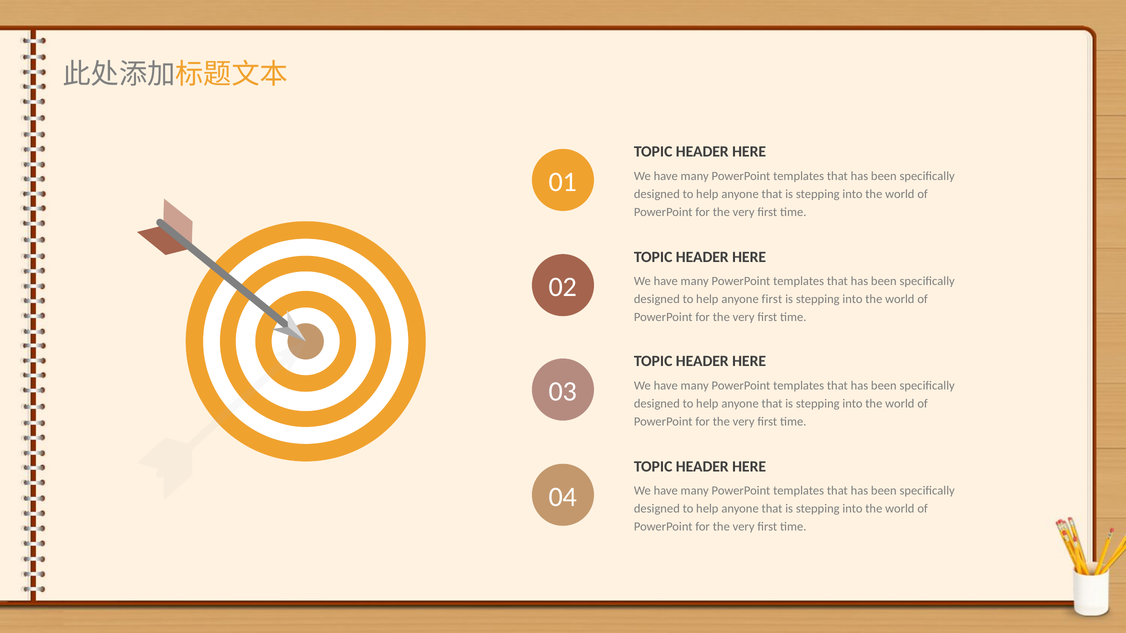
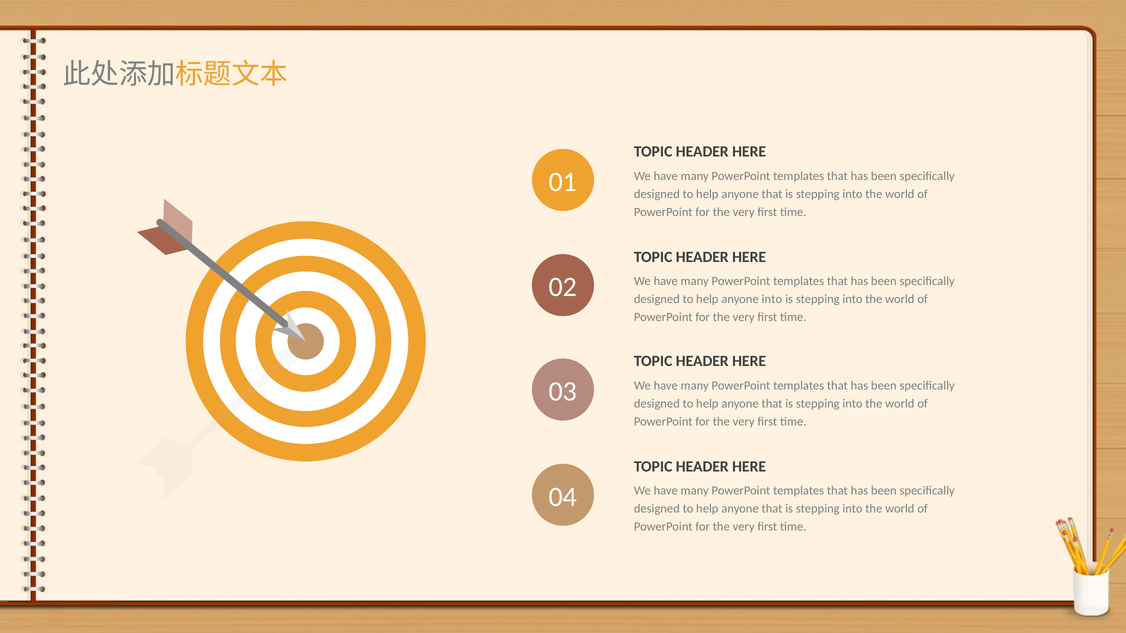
anyone first: first -> into
